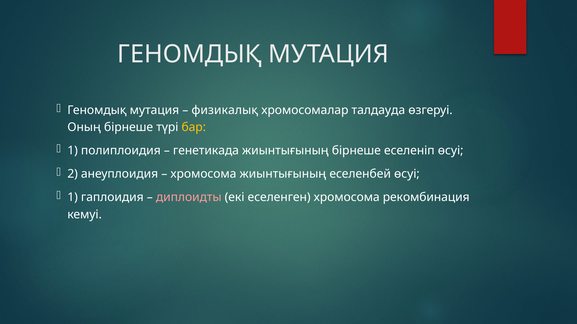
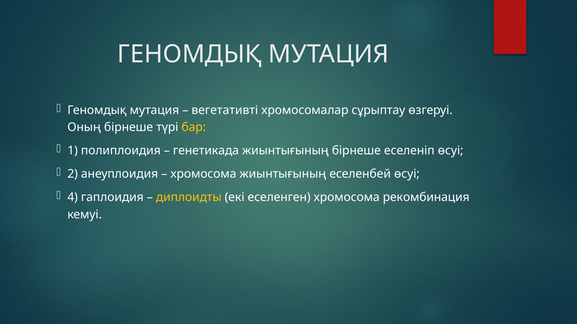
физикалық: физикалық -> вегетативті
талдауда: талдауда -> сұрыптау
1 at (73, 198): 1 -> 4
диплоидты colour: pink -> yellow
